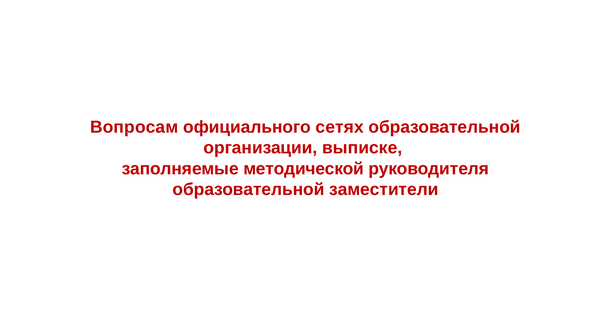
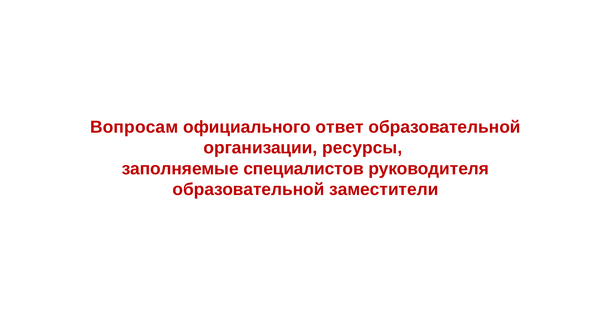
сетях: сетях -> ответ
выписке: выписке -> ресурсы
методической: методической -> специалистов
